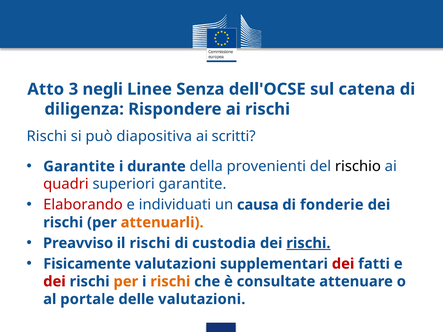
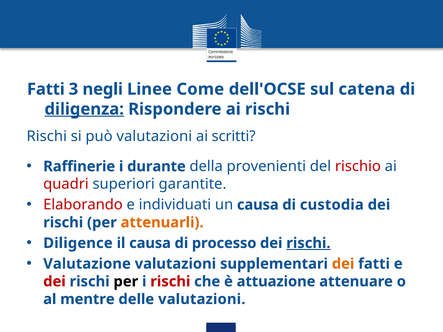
Atto at (46, 89): Atto -> Fatti
Senza: Senza -> Come
diligenza underline: none -> present
può diapositiva: diapositiva -> valutazioni
Garantite at (79, 167): Garantite -> Raffinerie
rischio colour: black -> red
fonderie: fonderie -> custodia
Preavviso: Preavviso -> Diligence
il rischi: rischi -> causa
custodia: custodia -> processo
Fisicamente: Fisicamente -> Valutazione
dei at (343, 264) colour: red -> orange
per at (126, 282) colour: orange -> black
rischi at (170, 282) colour: orange -> red
consultate: consultate -> attuazione
portale: portale -> mentre
